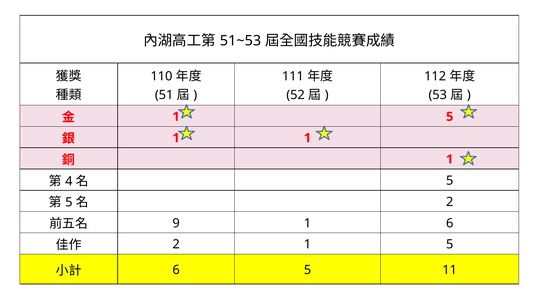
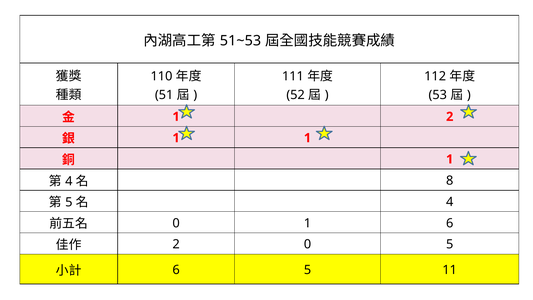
5 at (450, 117): 5 -> 2
5 at (450, 180): 5 -> 8
2 at (450, 202): 2 -> 4
9 at (176, 223): 9 -> 0
2 1: 1 -> 0
